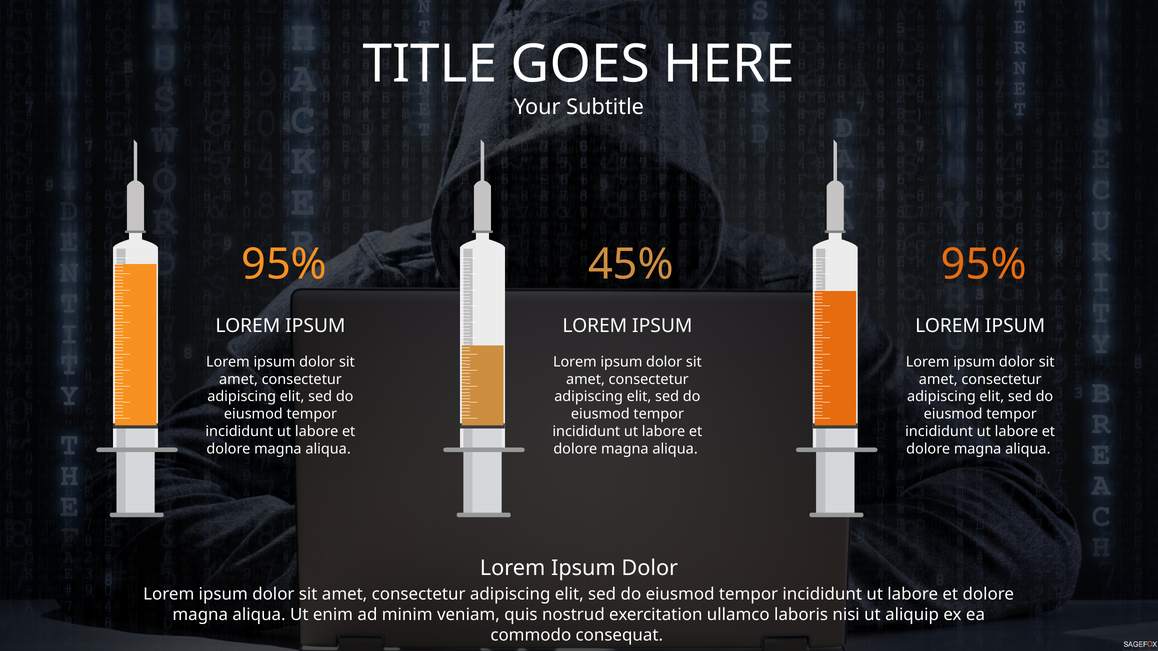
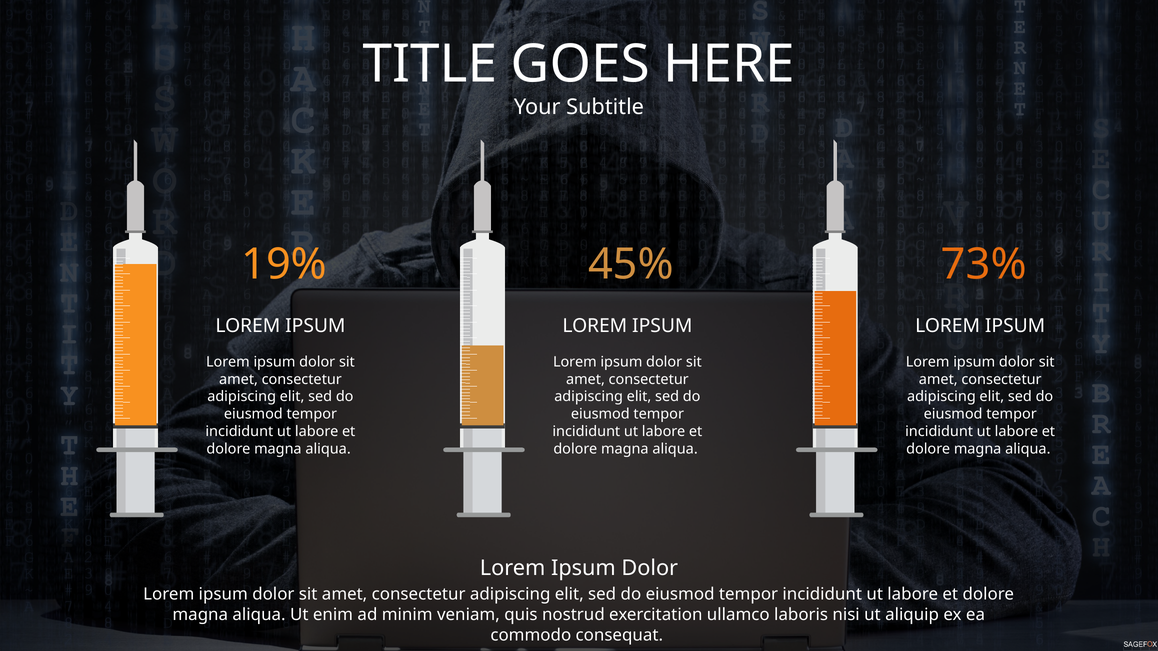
95% at (284, 265): 95% -> 19%
95% at (984, 265): 95% -> 73%
